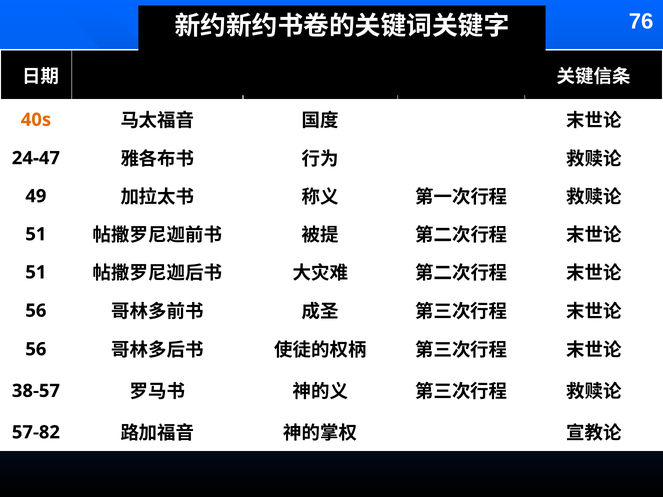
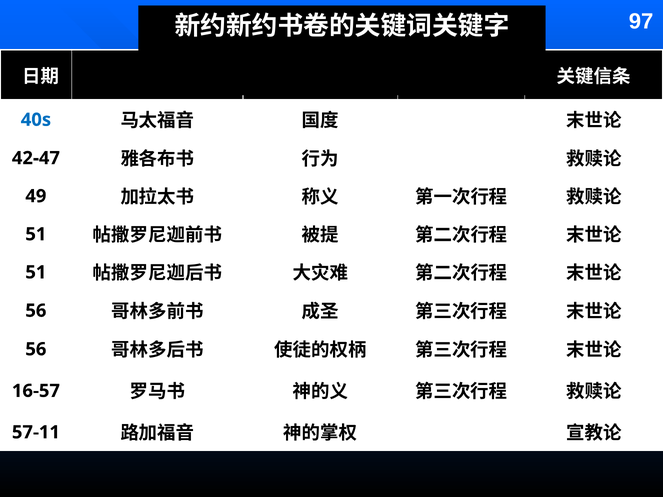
76: 76 -> 97
40s colour: orange -> blue
24-47: 24-47 -> 42-47
38-57: 38-57 -> 16-57
57-82: 57-82 -> 57-11
